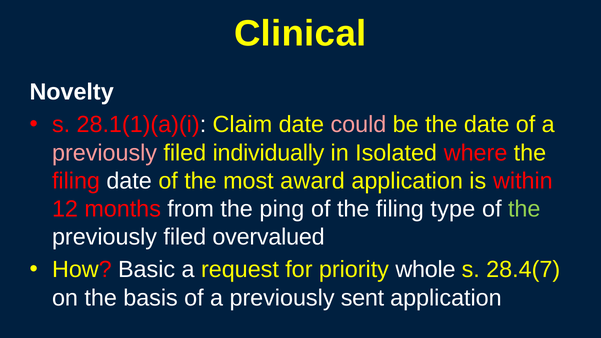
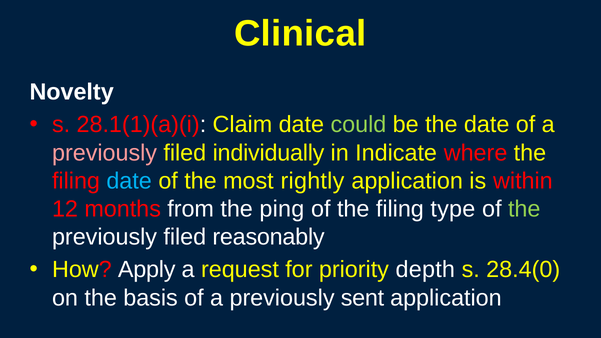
could colour: pink -> light green
Isolated: Isolated -> Indicate
date at (129, 181) colour: white -> light blue
award: award -> rightly
overvalued: overvalued -> reasonably
Basic: Basic -> Apply
whole: whole -> depth
28.4(7: 28.4(7 -> 28.4(0
